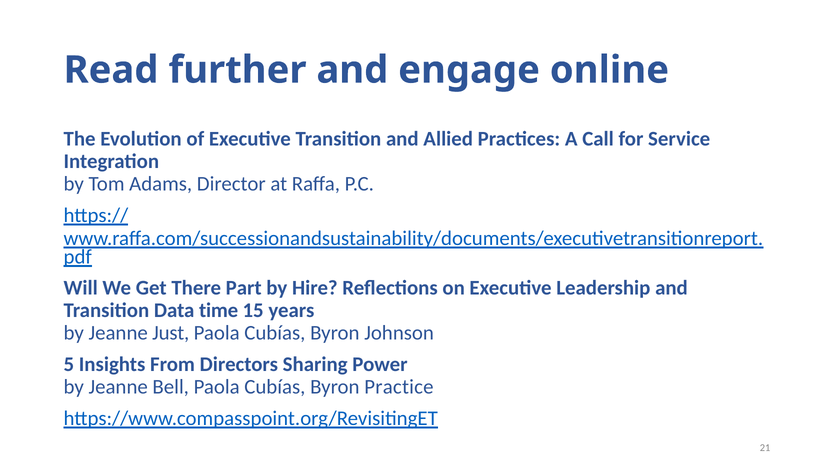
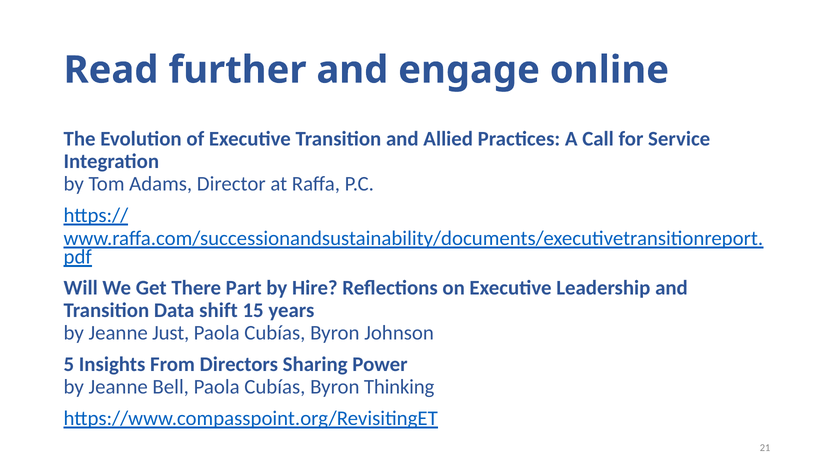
time: time -> shift
Practice: Practice -> Thinking
